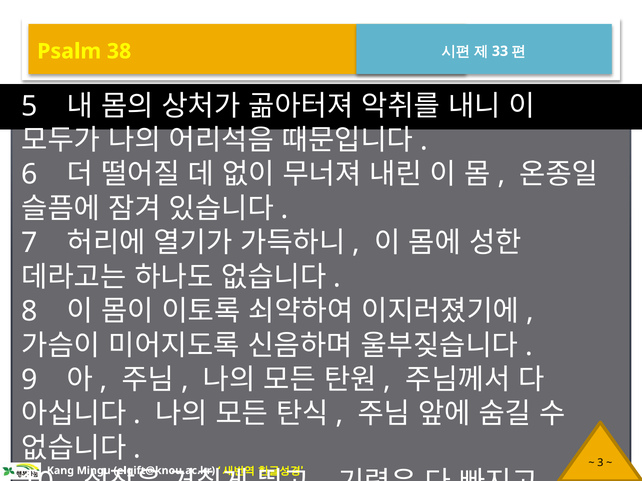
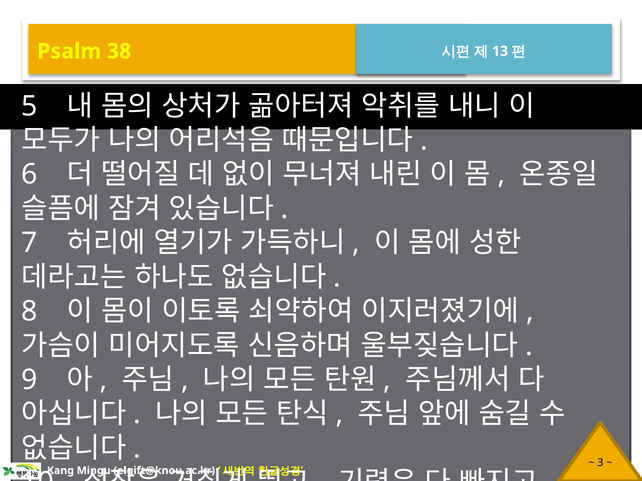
33: 33 -> 13
